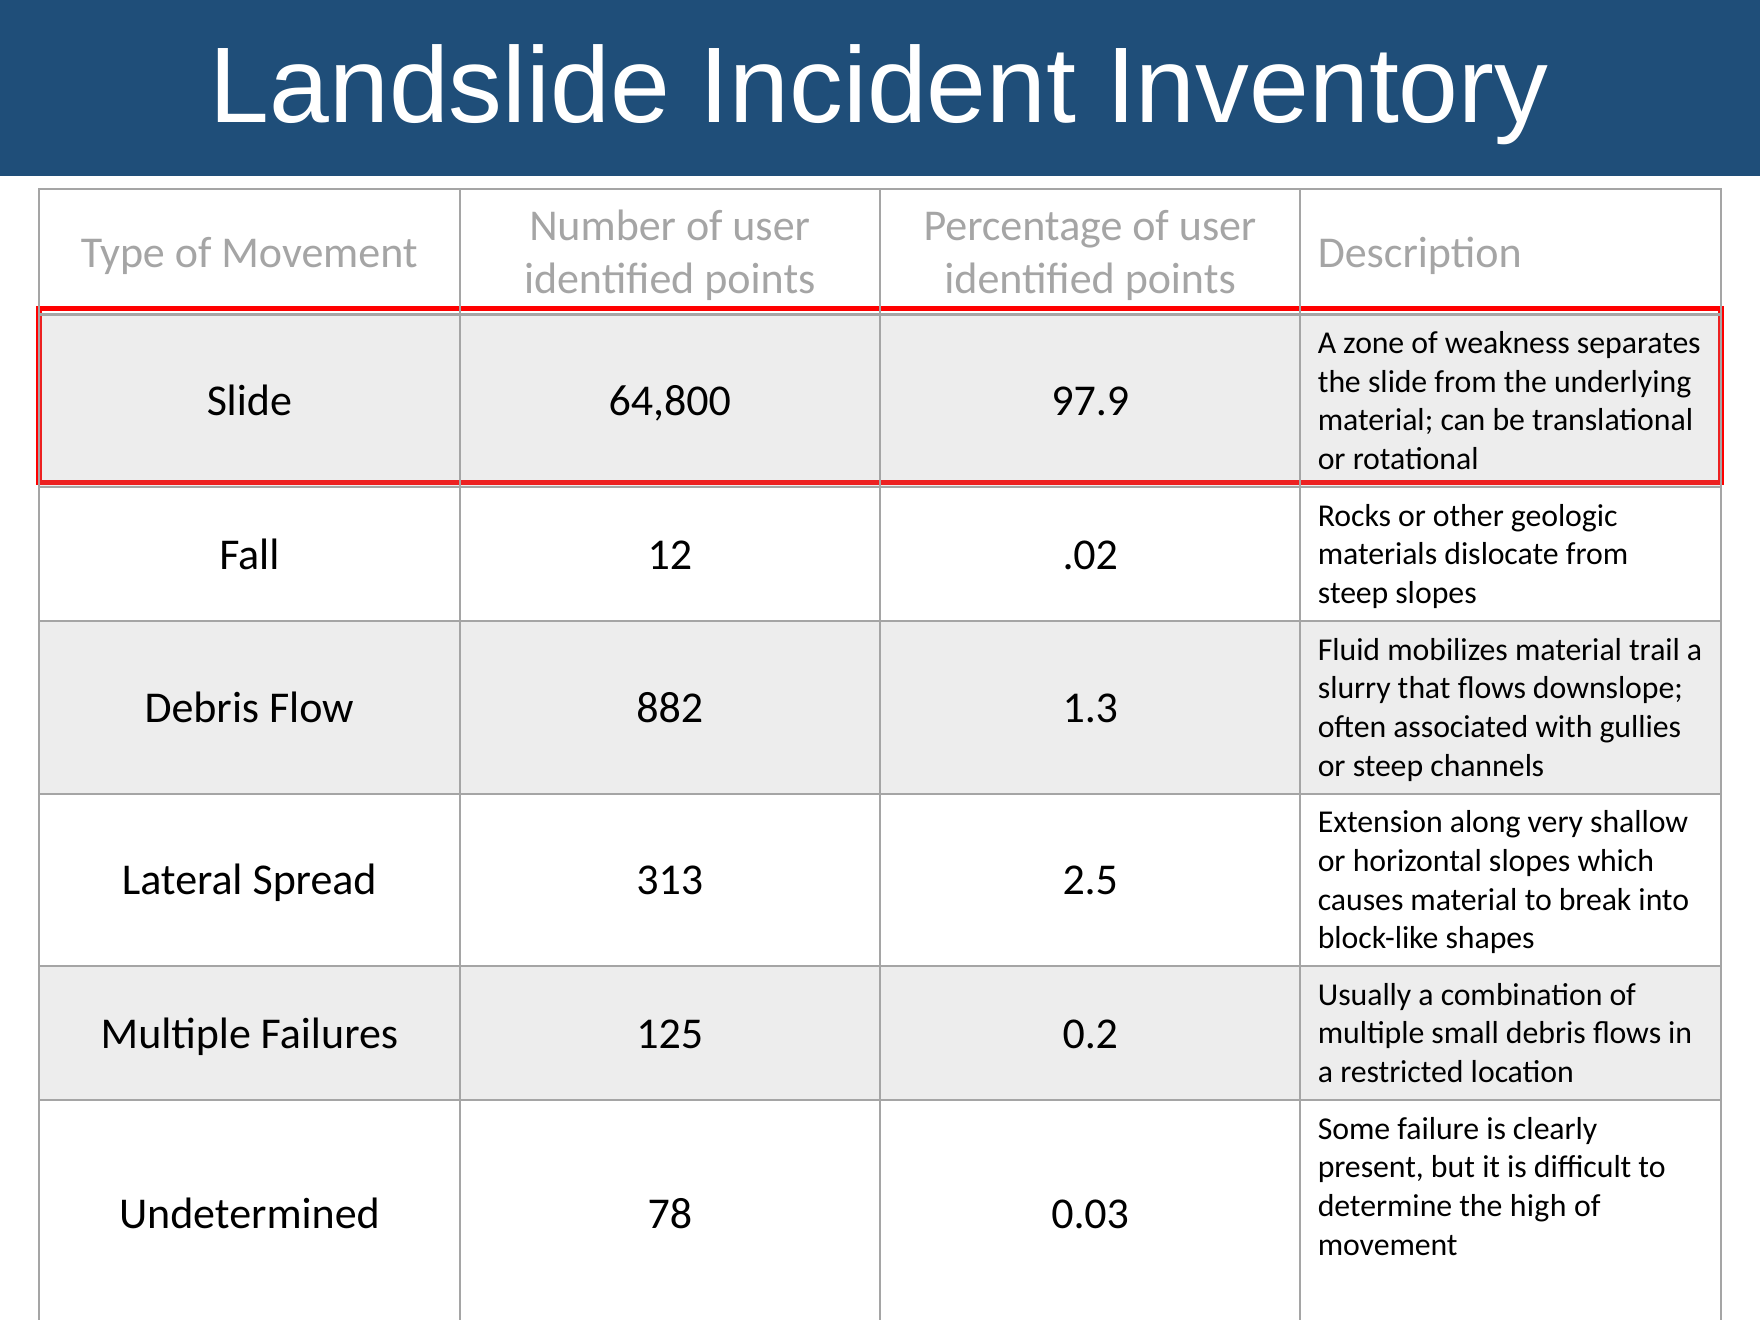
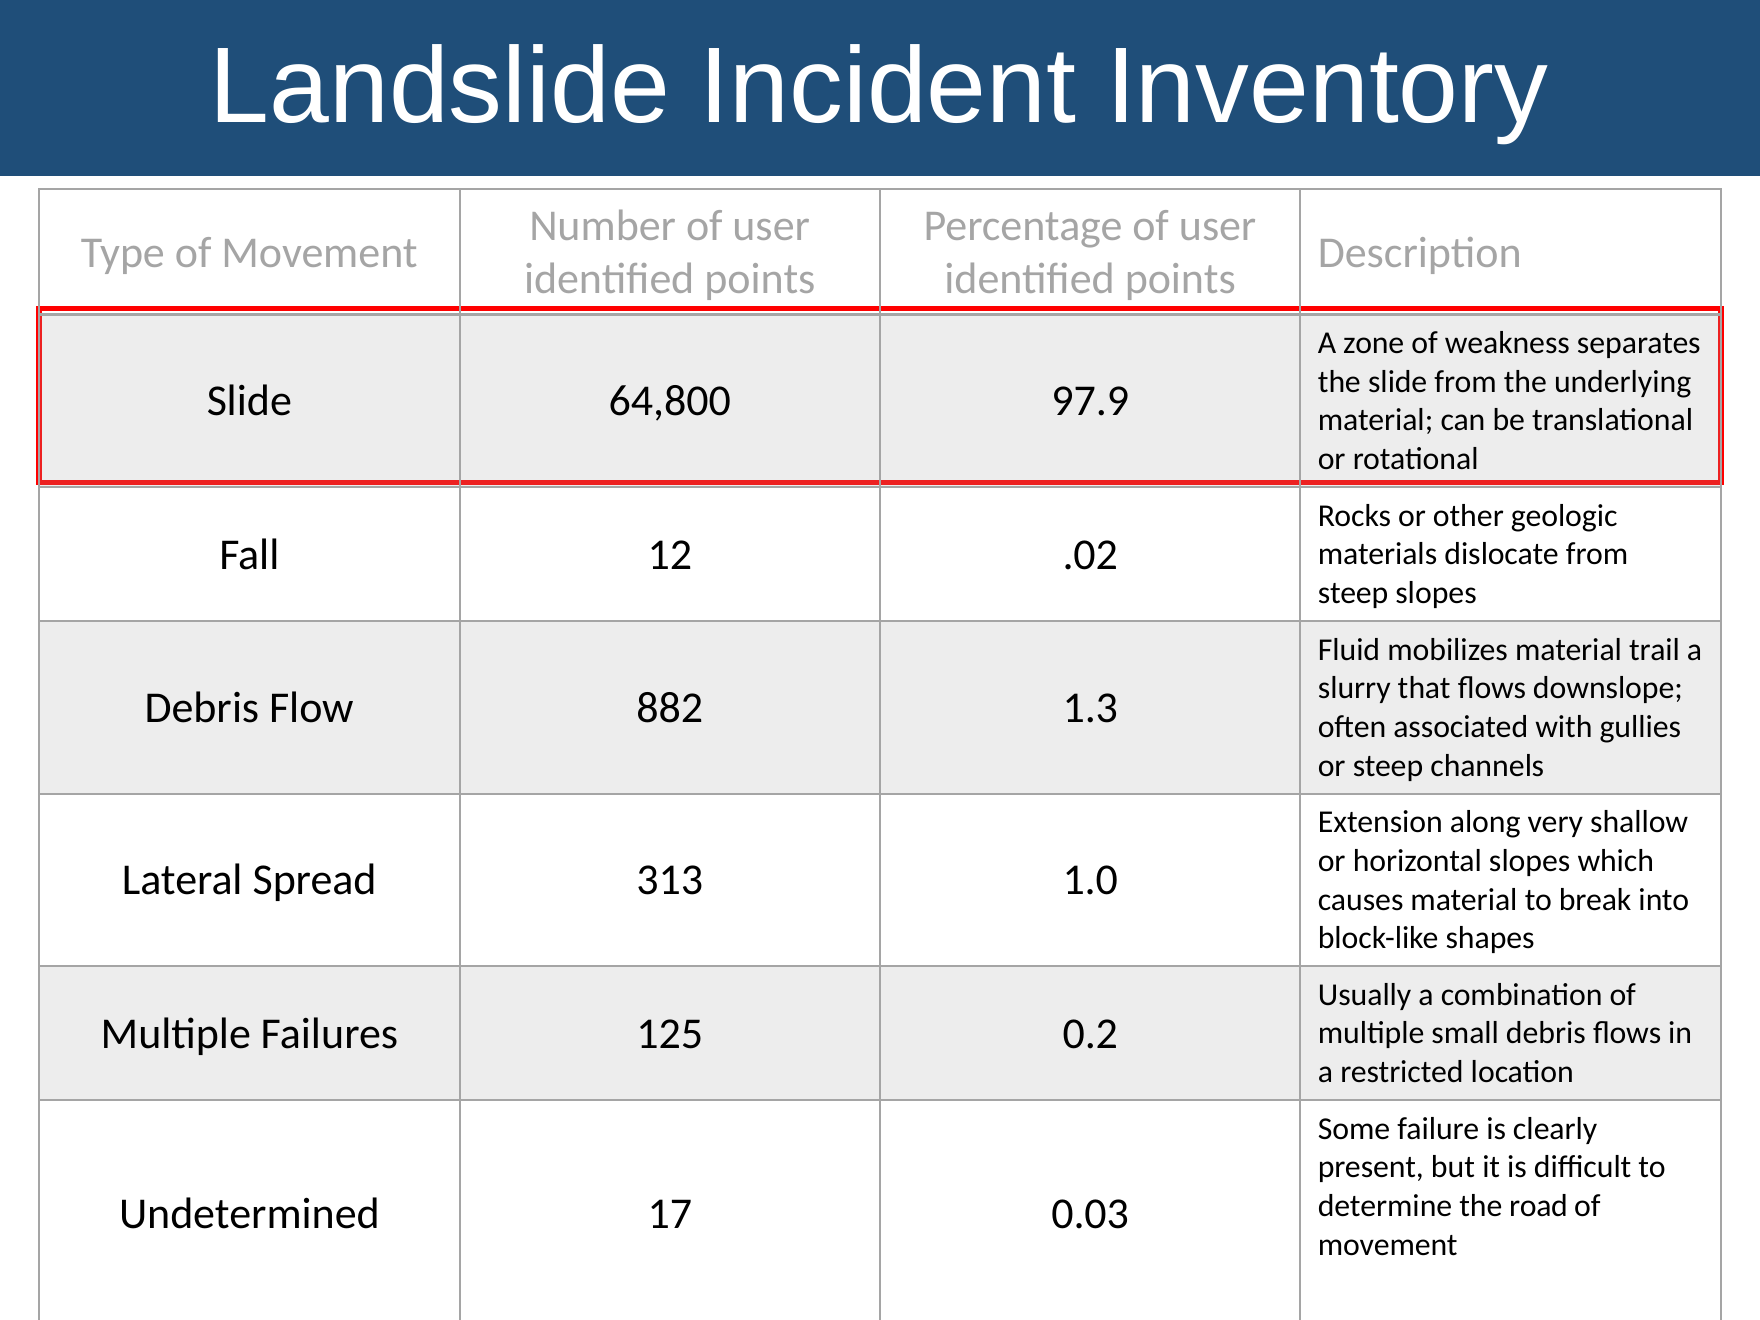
2.5: 2.5 -> 1.0
high: high -> road
78: 78 -> 17
